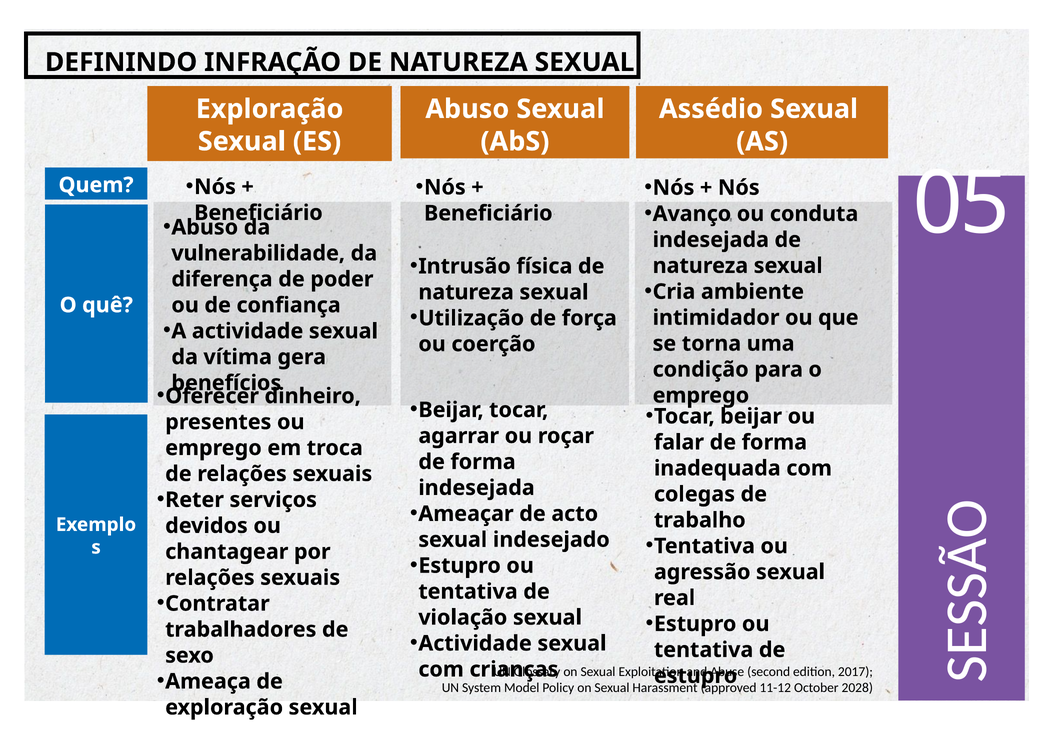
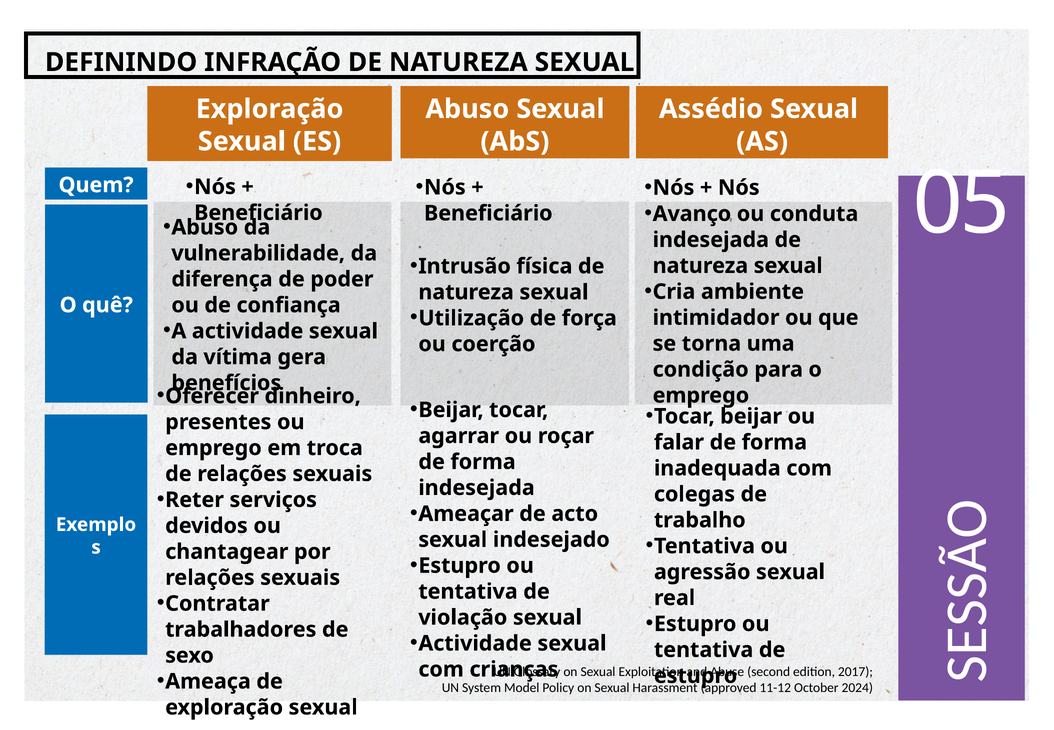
2028: 2028 -> 2024
